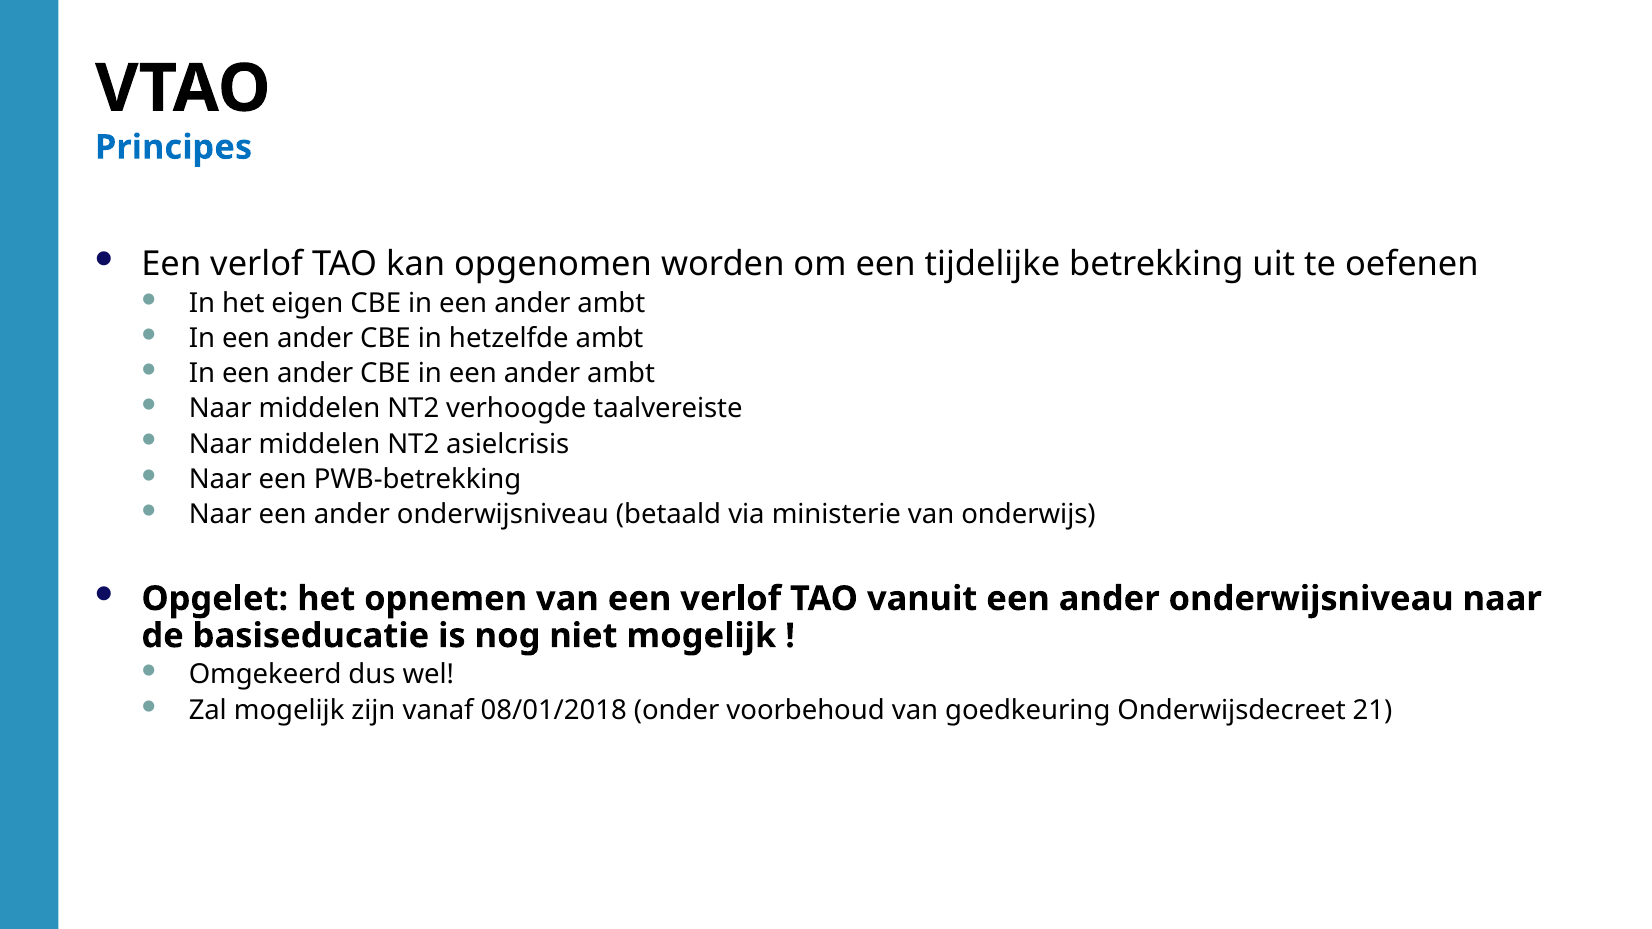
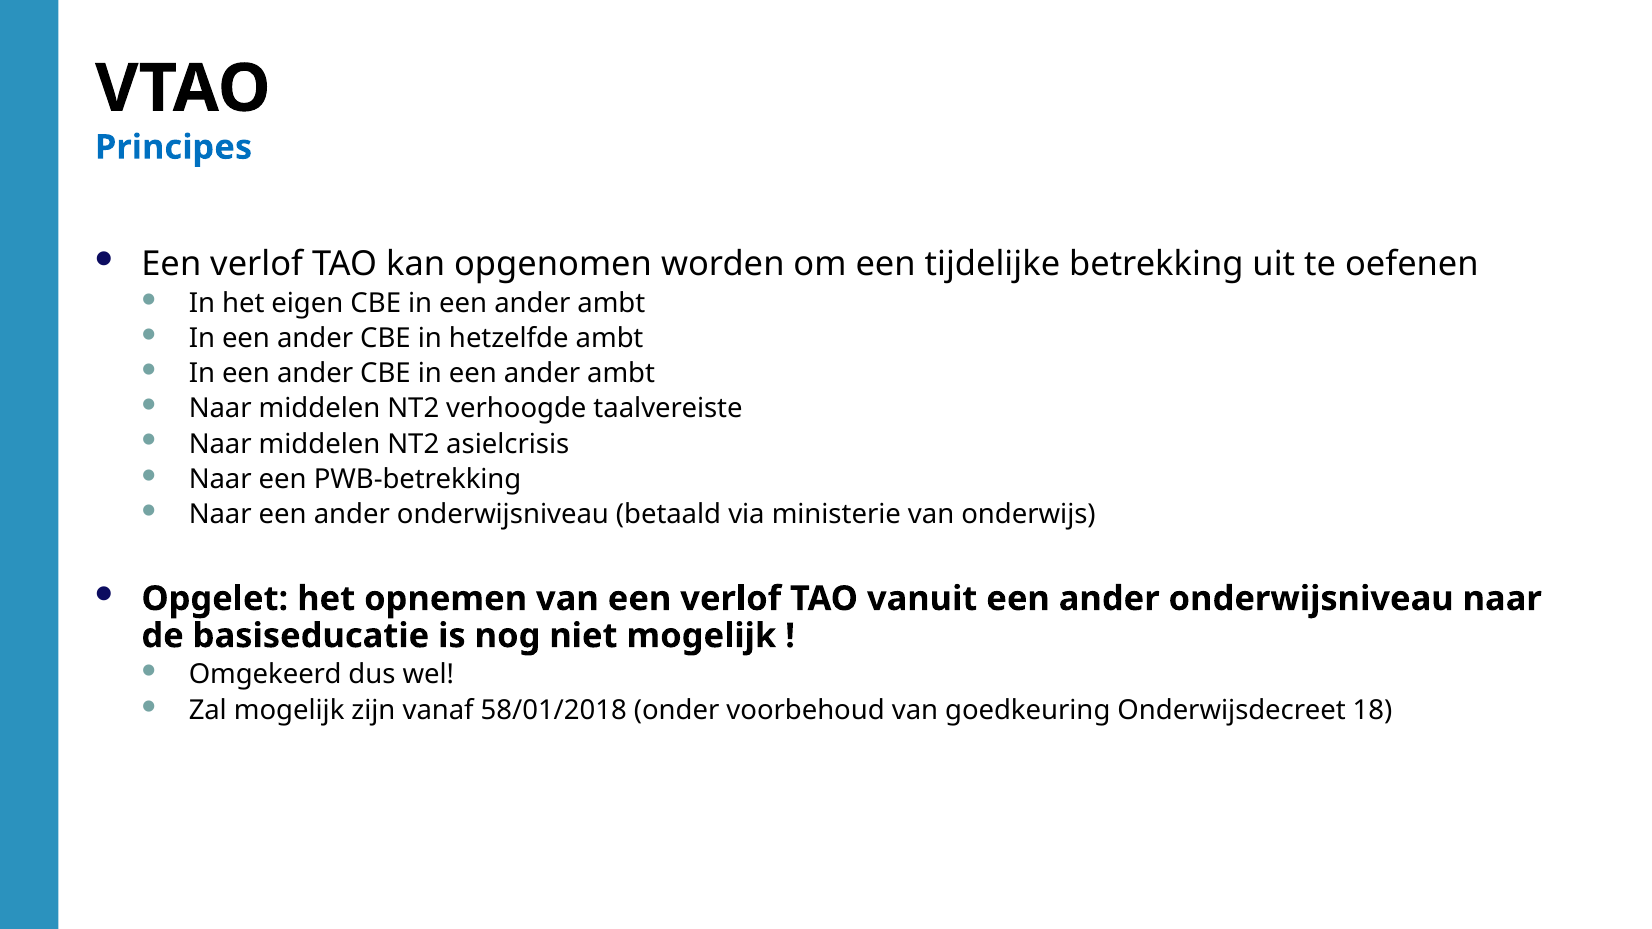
08/01/2018: 08/01/2018 -> 58/01/2018
21: 21 -> 18
